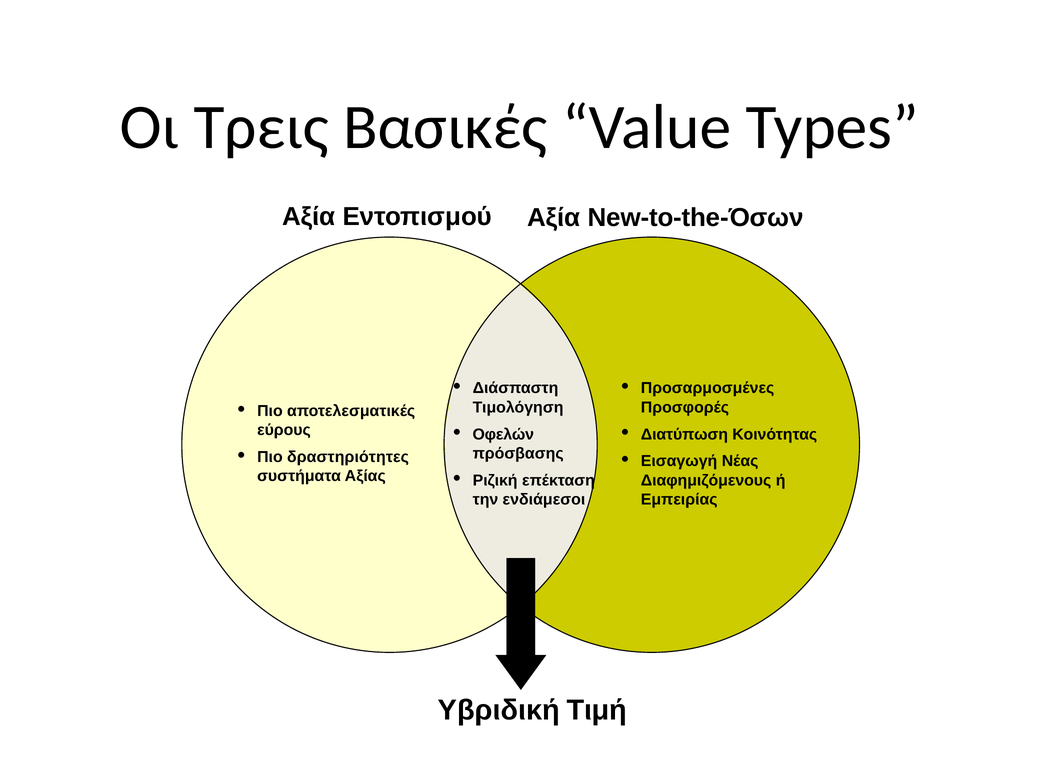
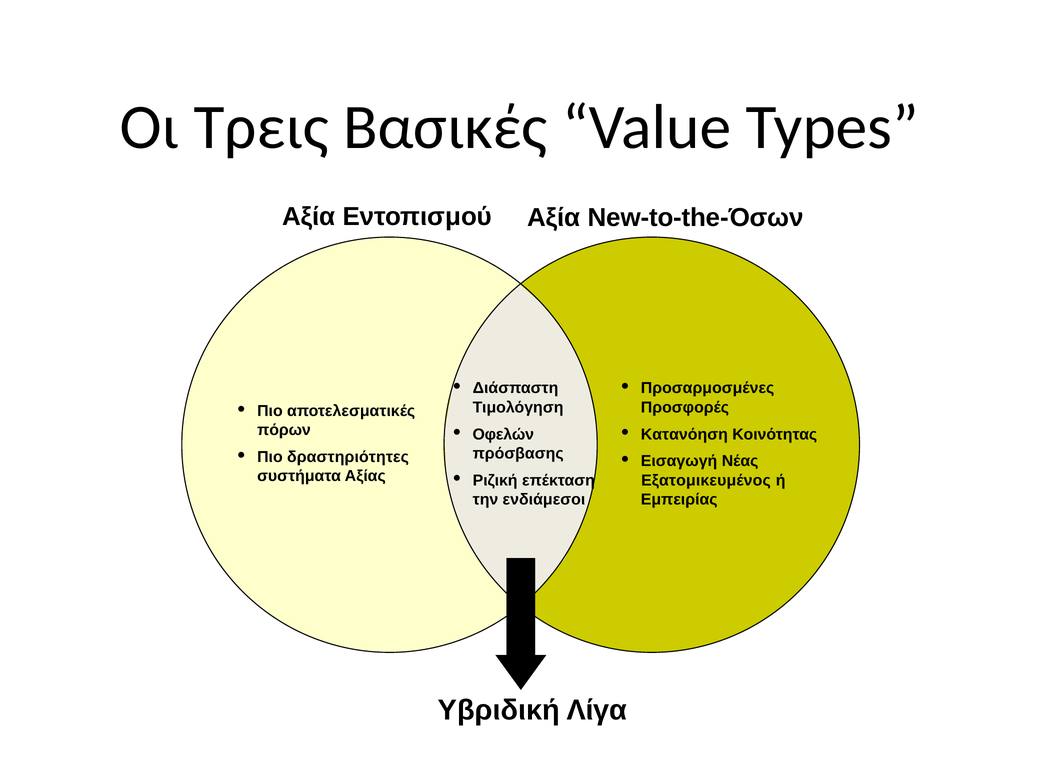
εύρους: εύρους -> πόρων
Διατύπωση: Διατύπωση -> Κατανόηση
Διαφημιζόμενους: Διαφημιζόμενους -> Εξατομικευμένος
Τιμή: Τιμή -> Λίγα
